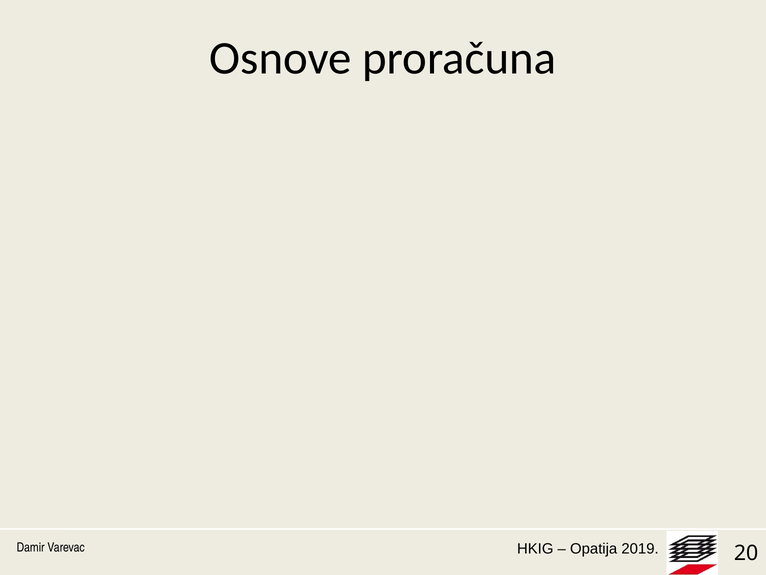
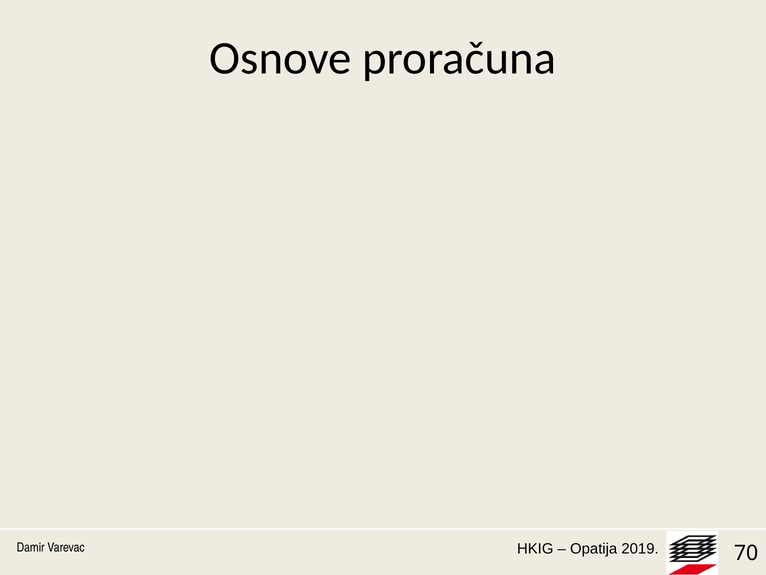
20: 20 -> 70
